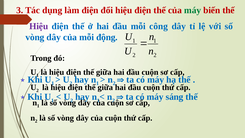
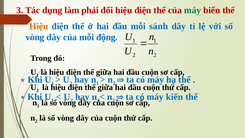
làm điện: điện -> phải
Hiệu at (39, 26) colour: purple -> orange
công: công -> sánh
sáng: sáng -> kiến
